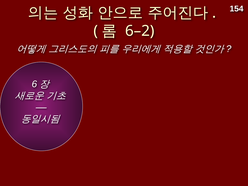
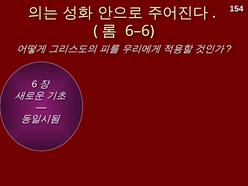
6–2: 6–2 -> 6–6
